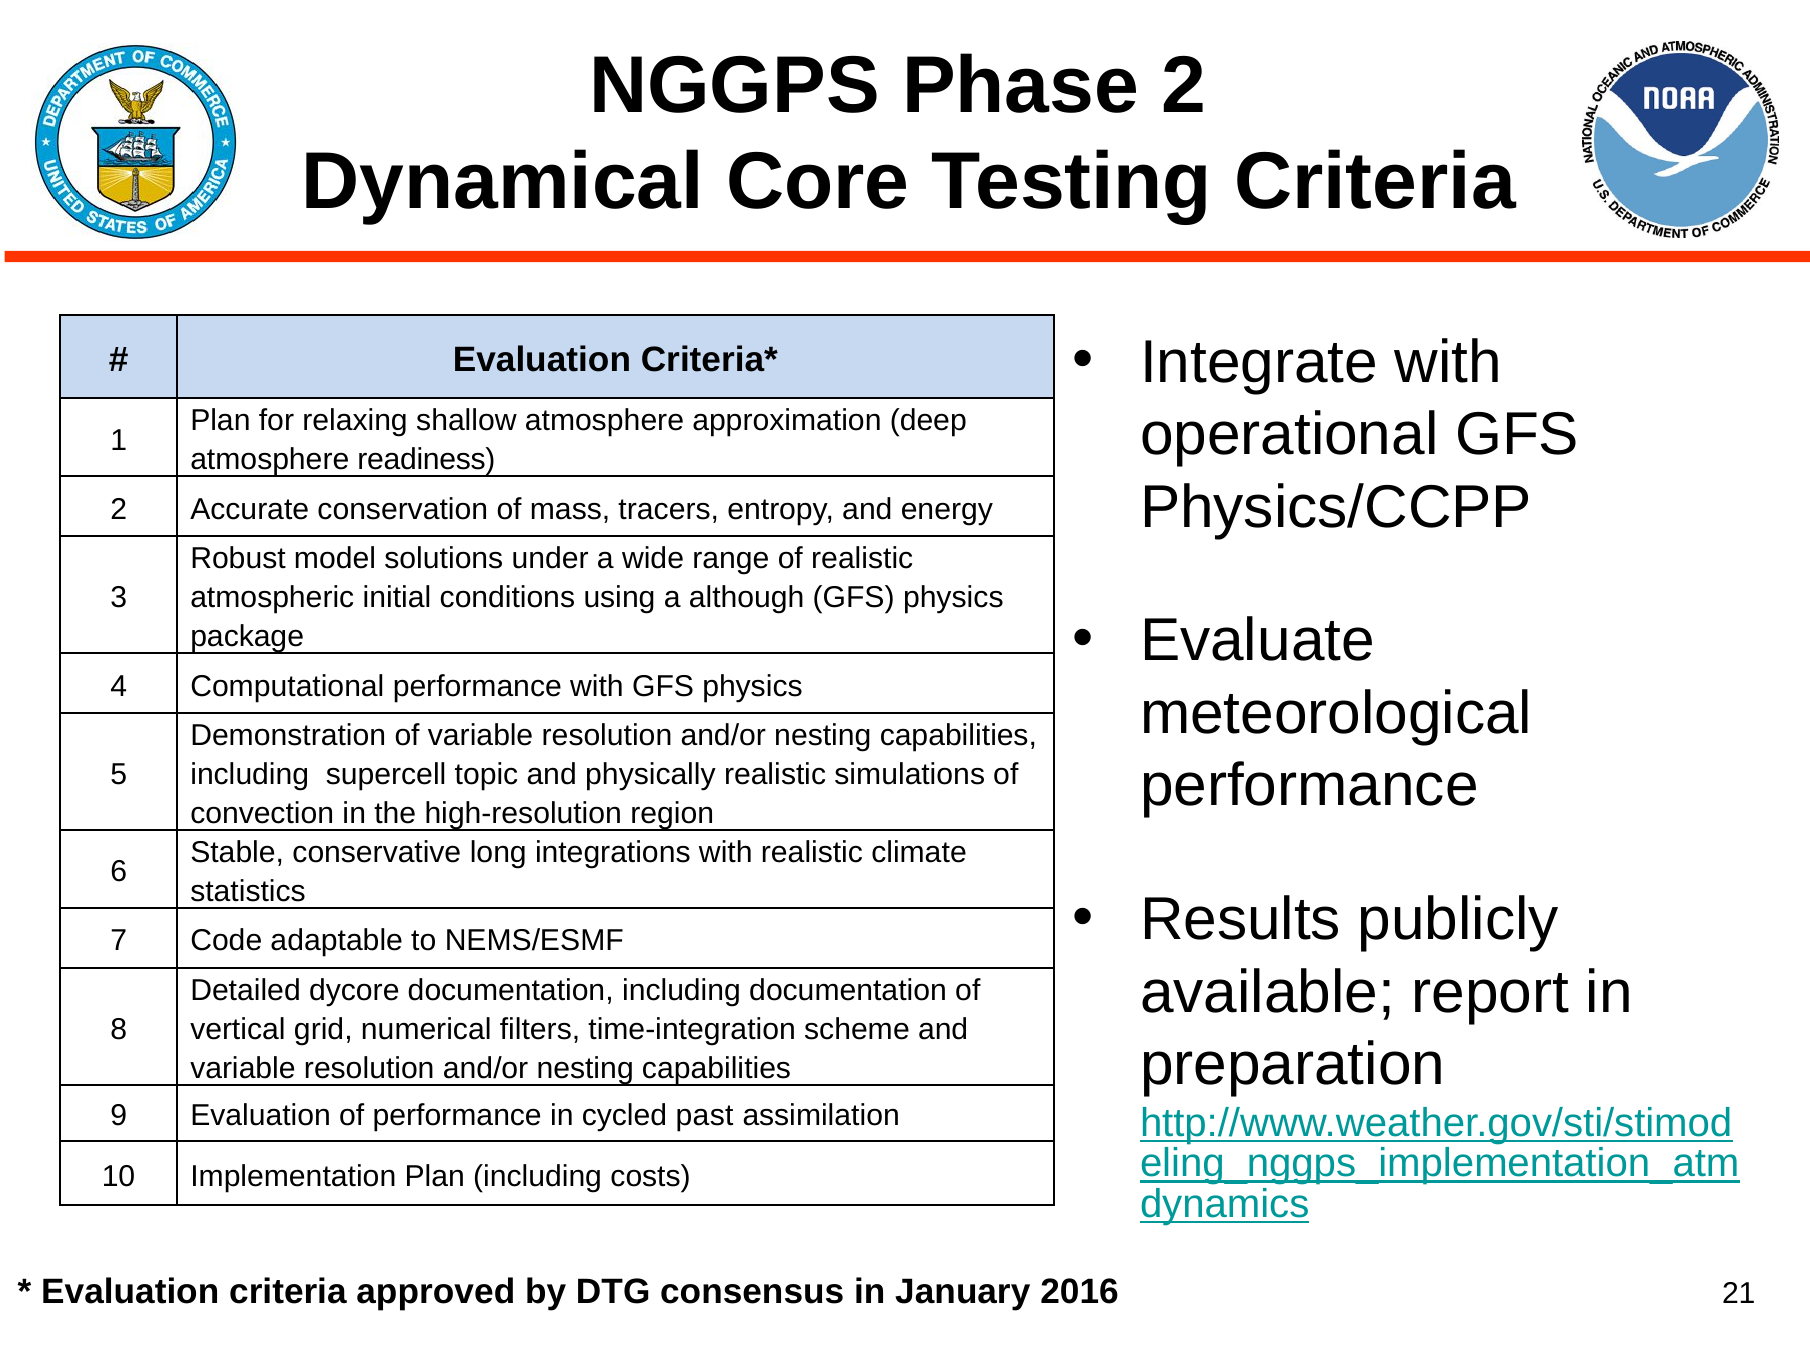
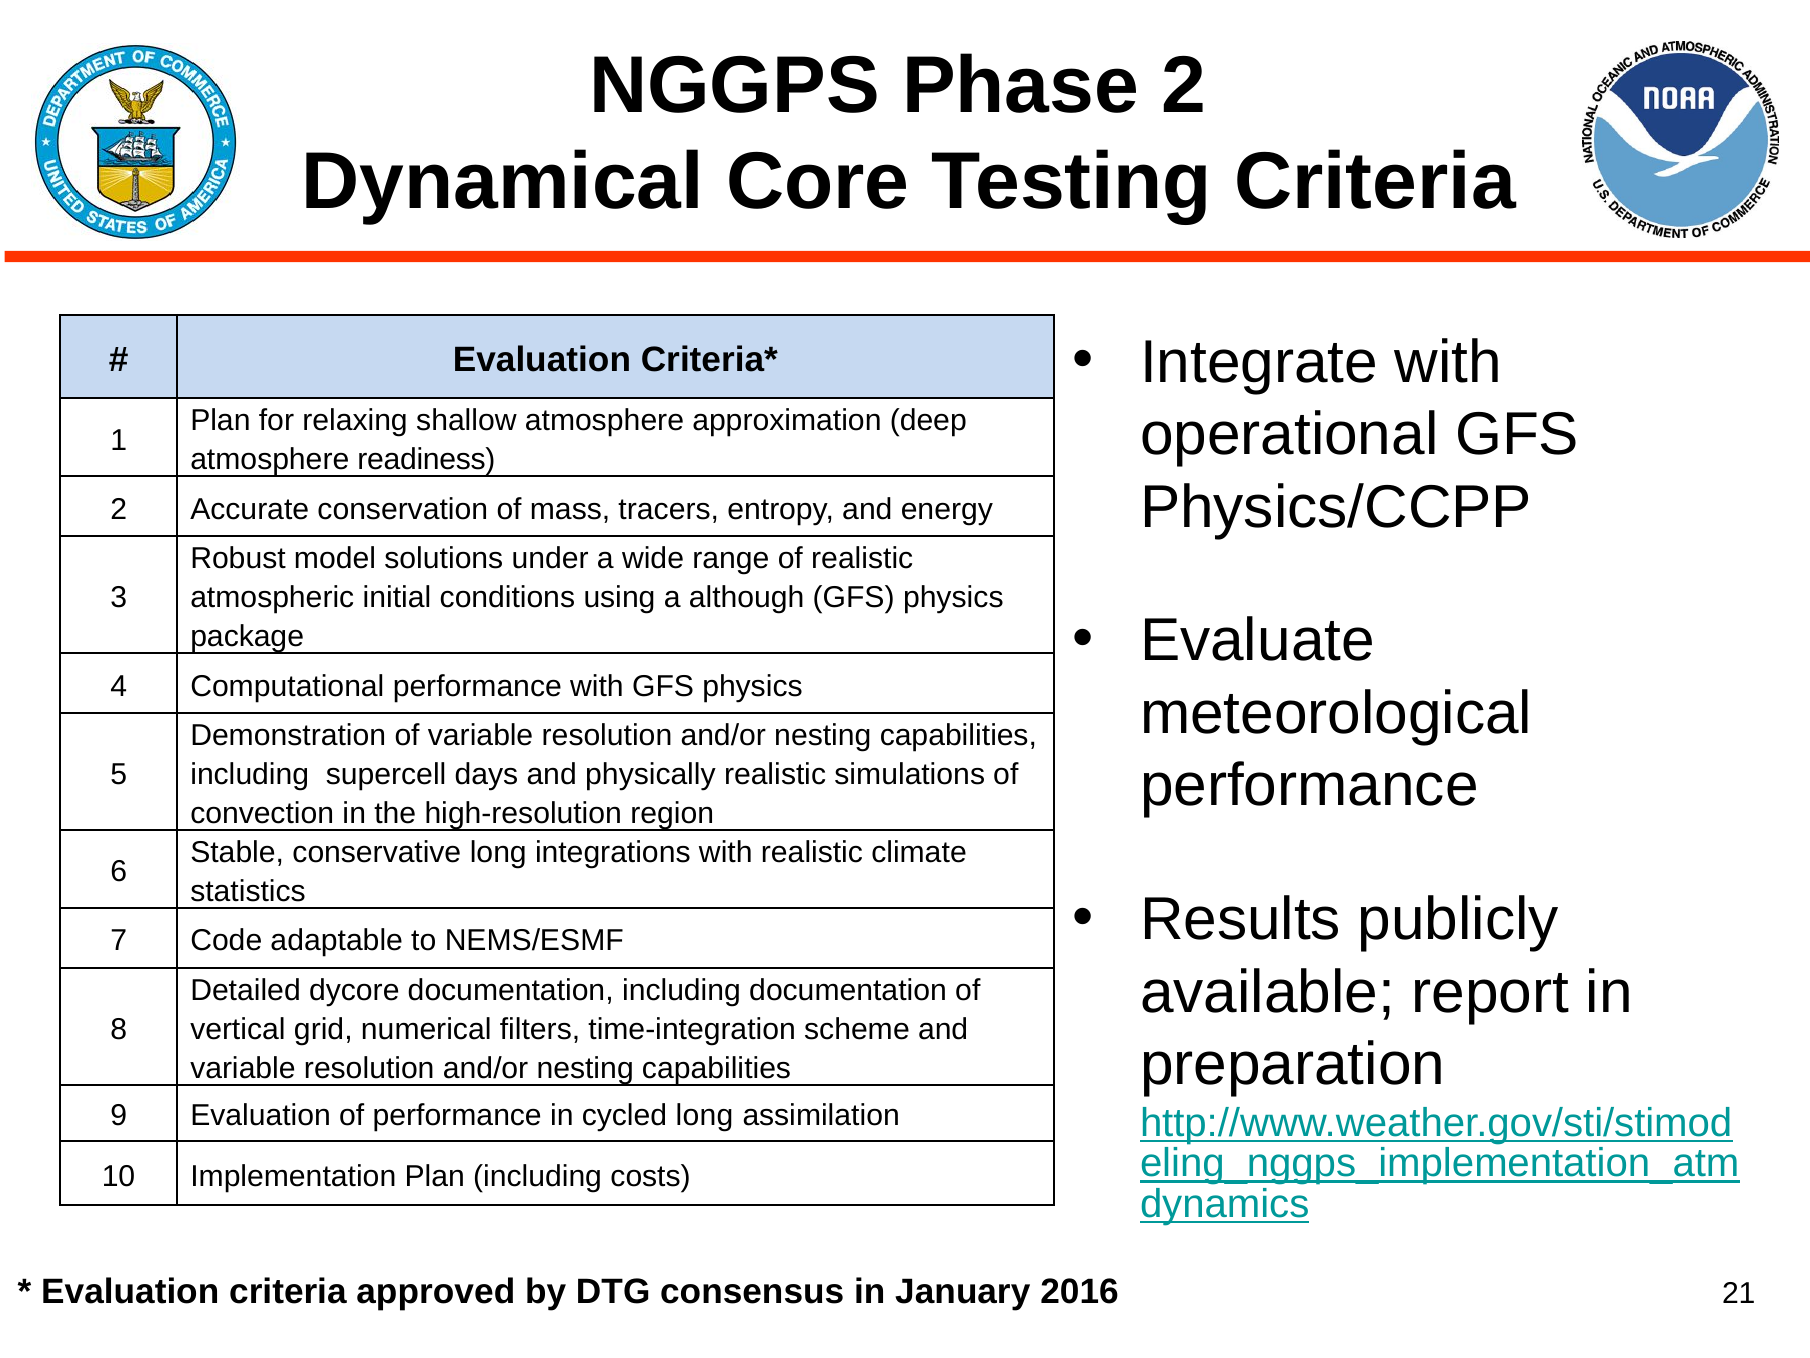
topic: topic -> days
cycled past: past -> long
